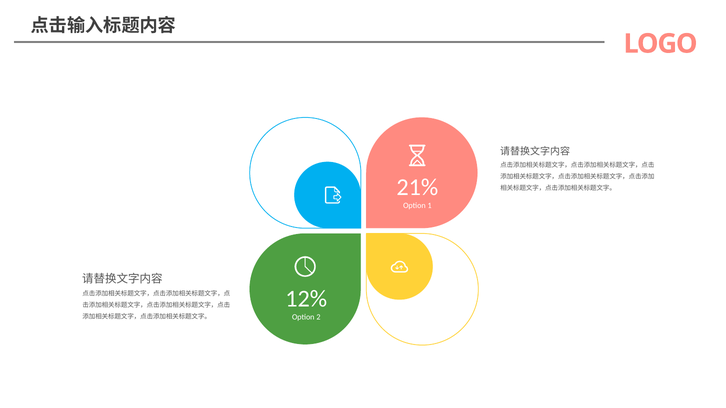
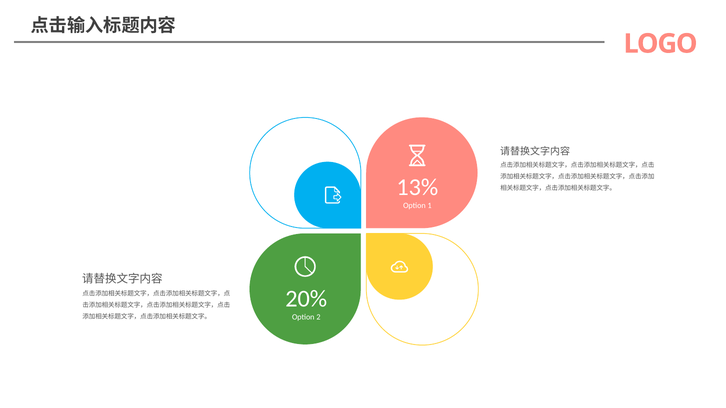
21%: 21% -> 13%
12%: 12% -> 20%
